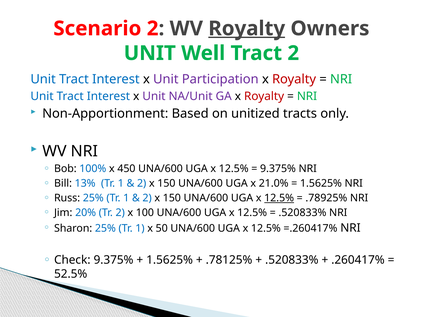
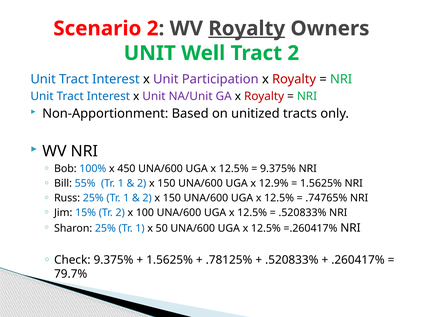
13%: 13% -> 55%
21.0%: 21.0% -> 12.9%
12.5% at (279, 198) underline: present -> none
.78925%: .78925% -> .74765%
20%: 20% -> 15%
52.5%: 52.5% -> 79.7%
